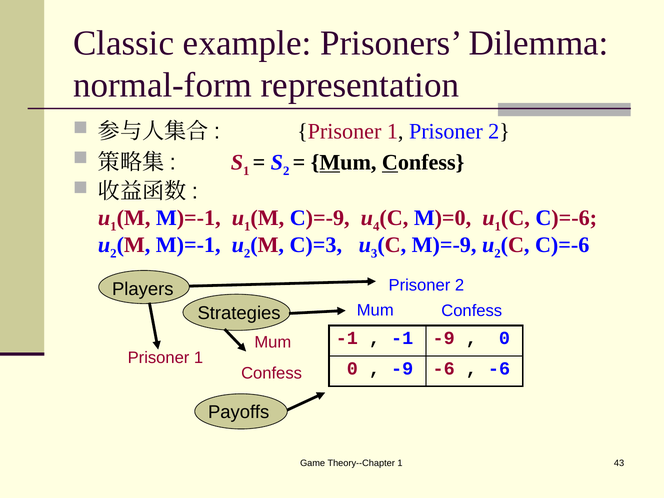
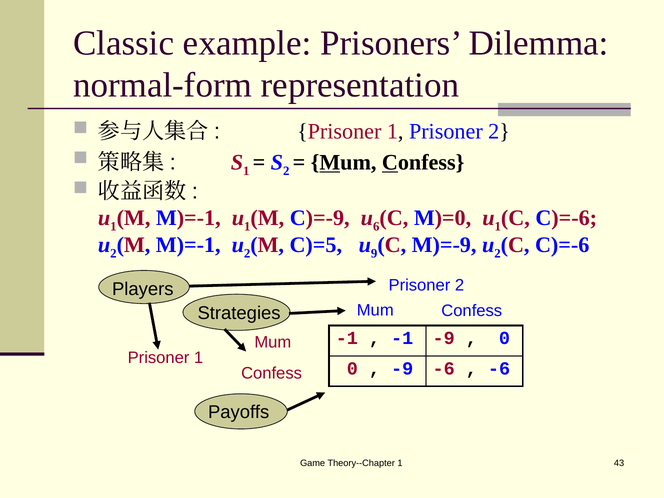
4: 4 -> 6
C)=3: C)=3 -> C)=5
3: 3 -> 9
